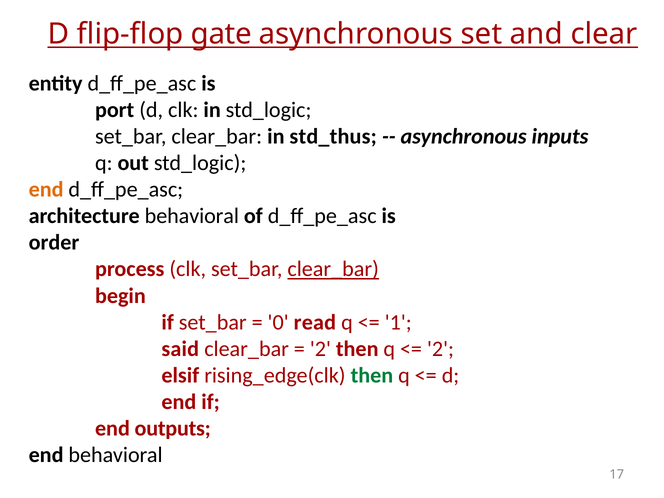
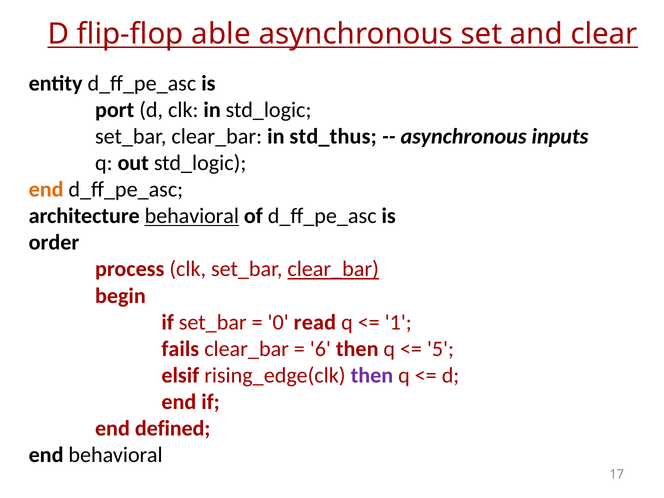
gate: gate -> able
behavioral at (192, 216) underline: none -> present
said: said -> fails
2 at (320, 349): 2 -> 6
2 at (440, 349): 2 -> 5
then at (372, 375) colour: green -> purple
outputs: outputs -> defined
